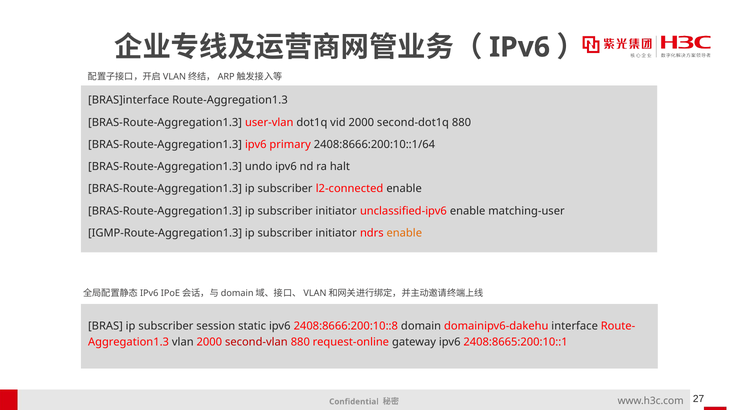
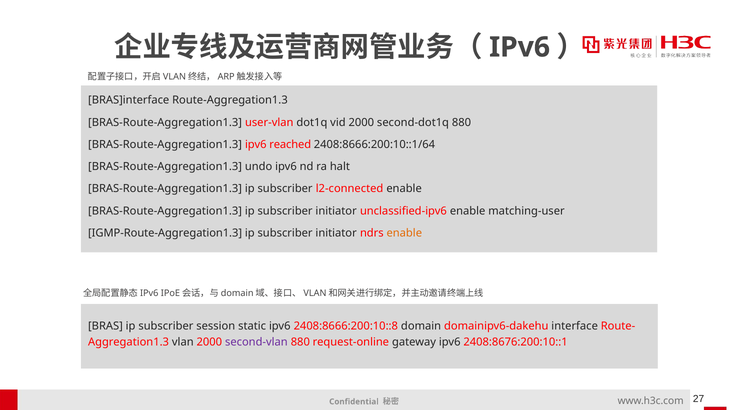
primary: primary -> reached
second-vlan colour: red -> purple
2408:8665:200:10::1: 2408:8665:200:10::1 -> 2408:8676:200:10::1
